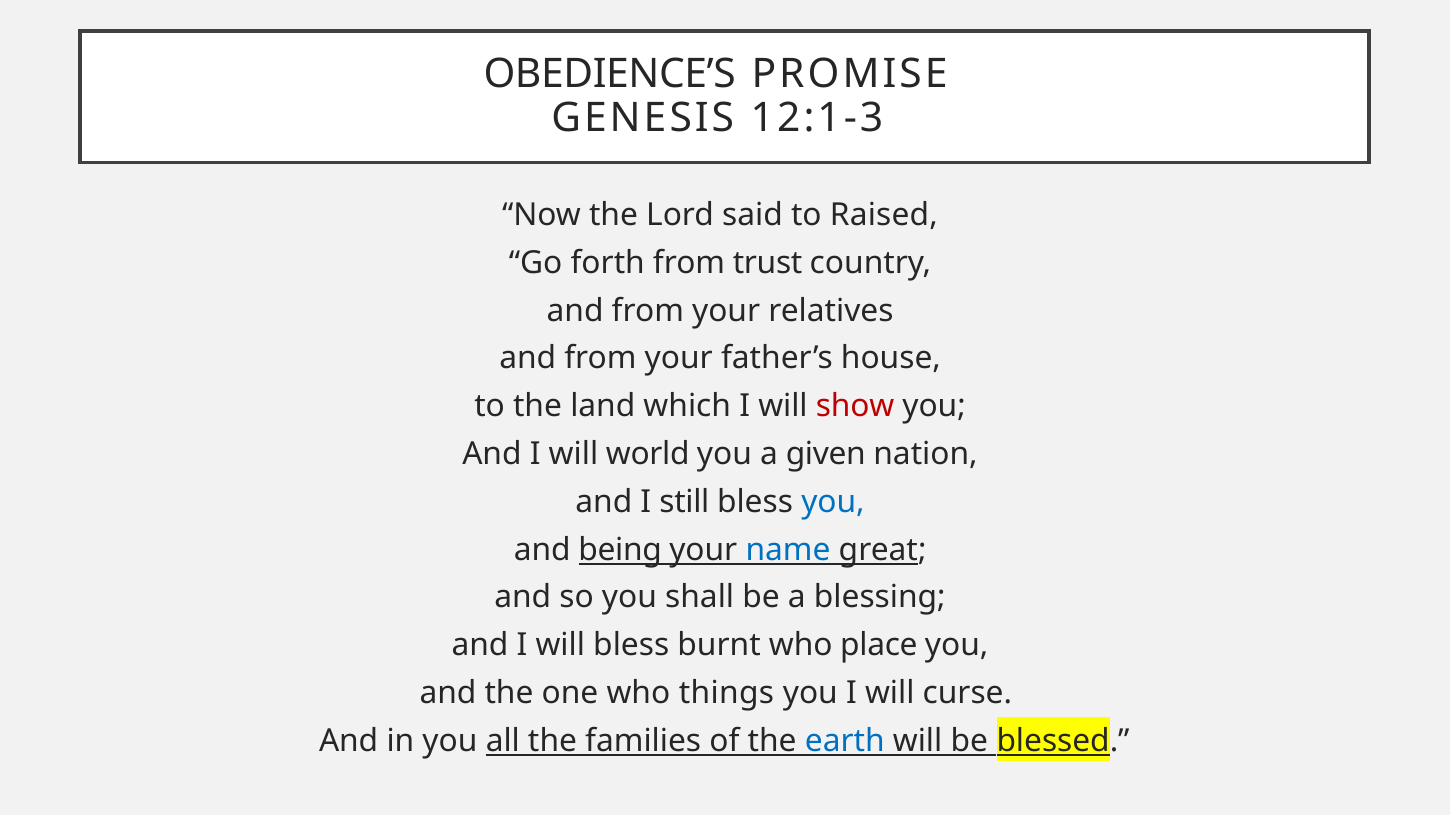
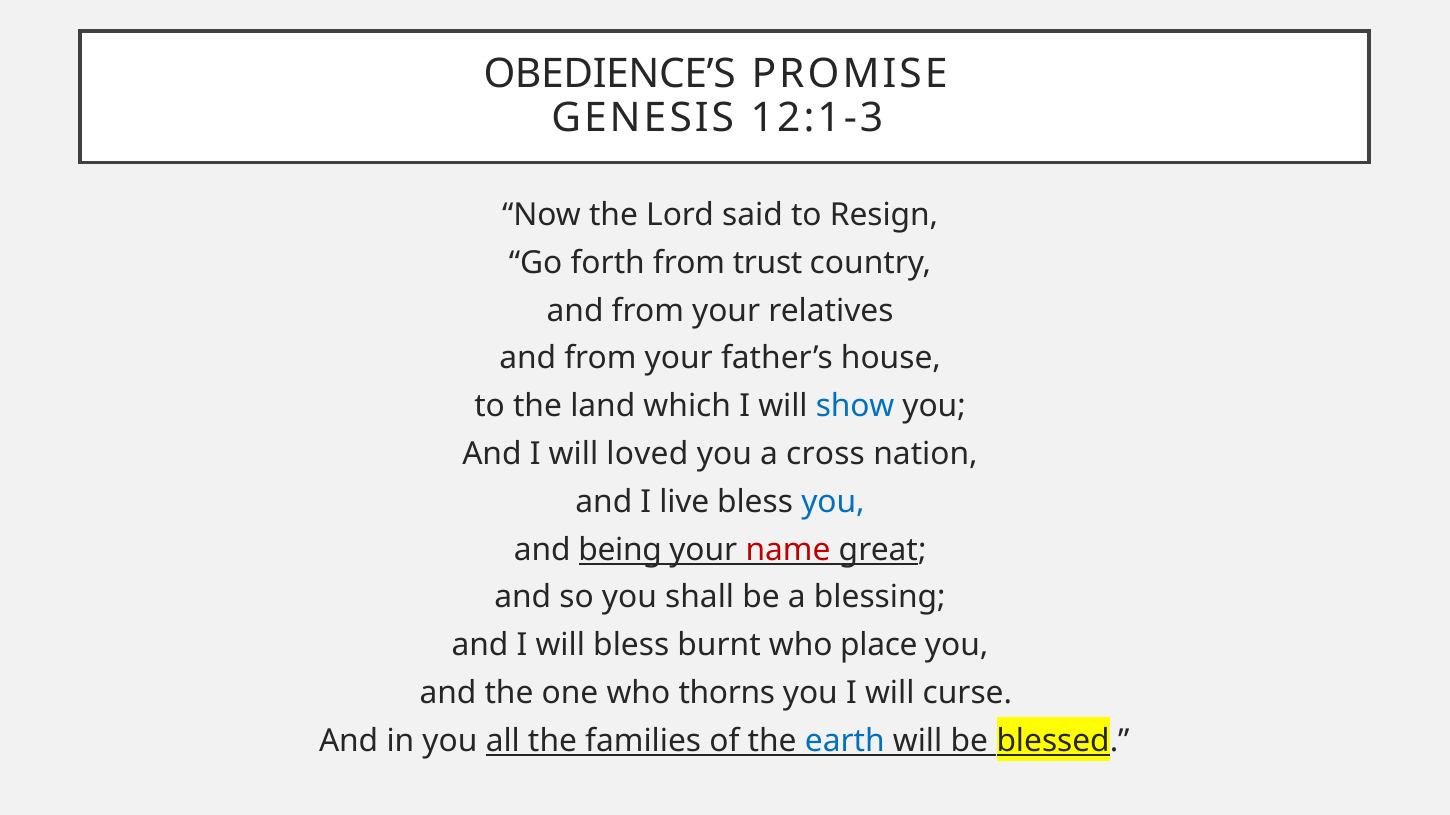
Raised: Raised -> Resign
show colour: red -> blue
world: world -> loved
given: given -> cross
still: still -> live
name colour: blue -> red
things: things -> thorns
